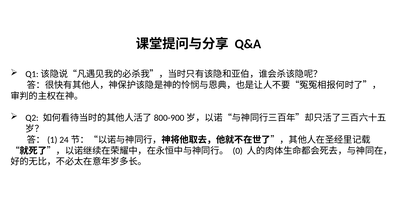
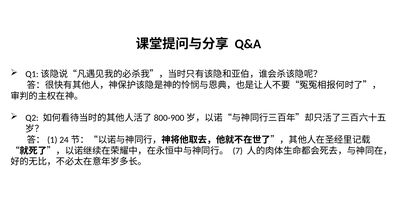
0: 0 -> 7
